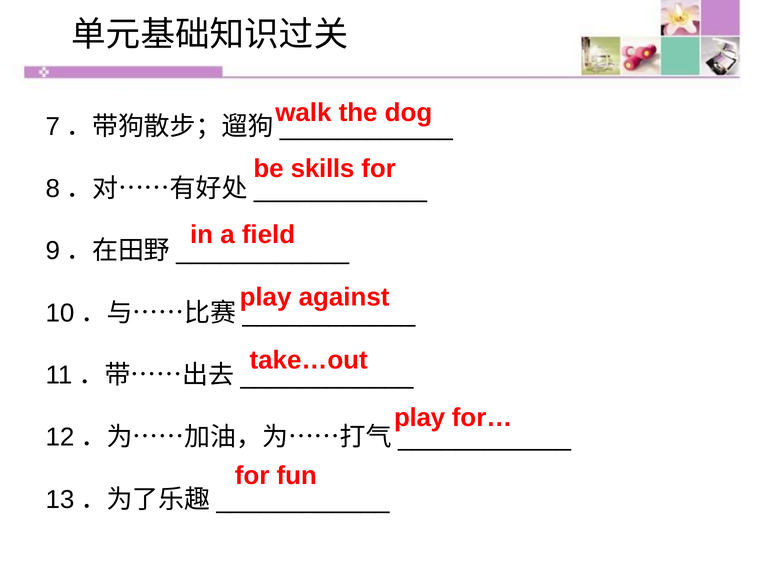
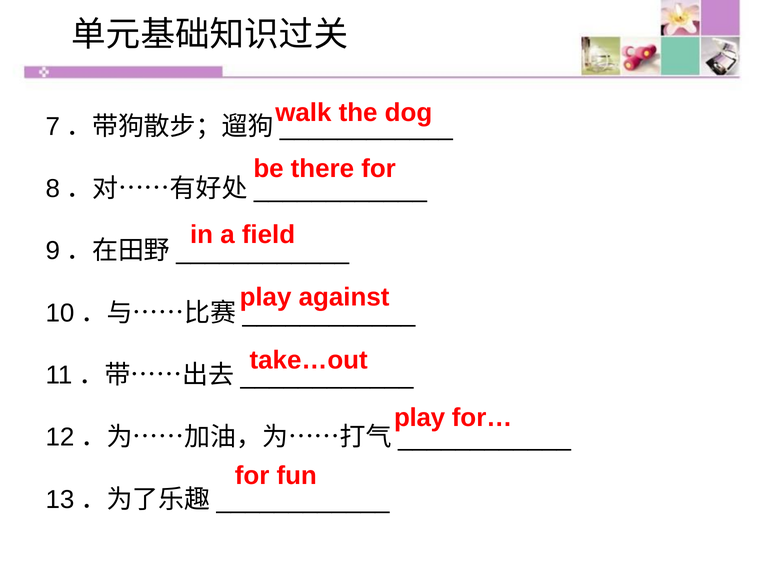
skills: skills -> there
